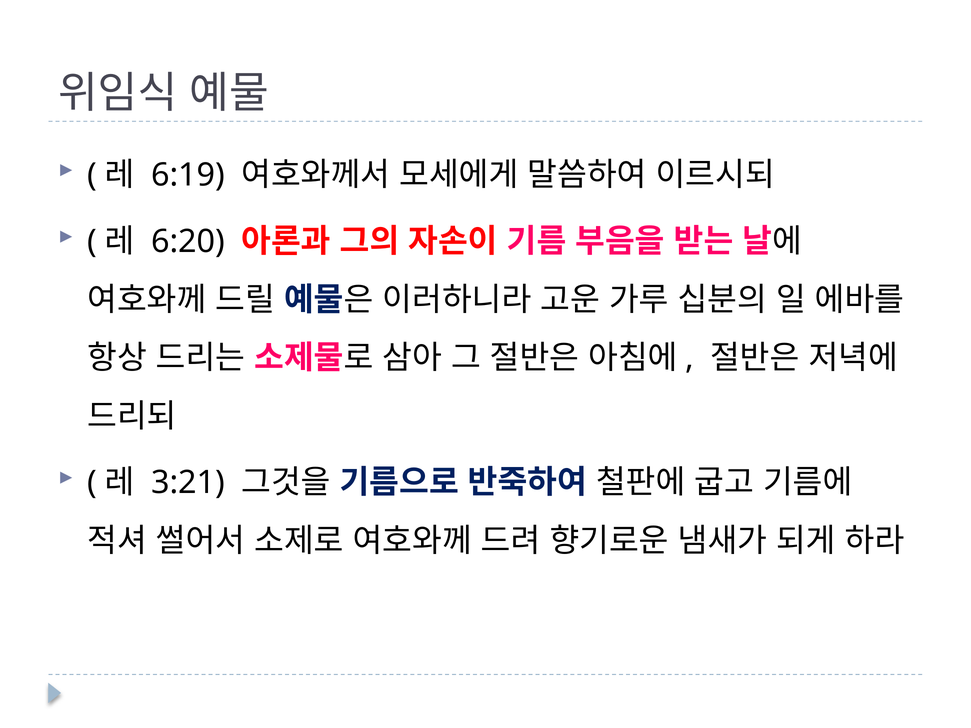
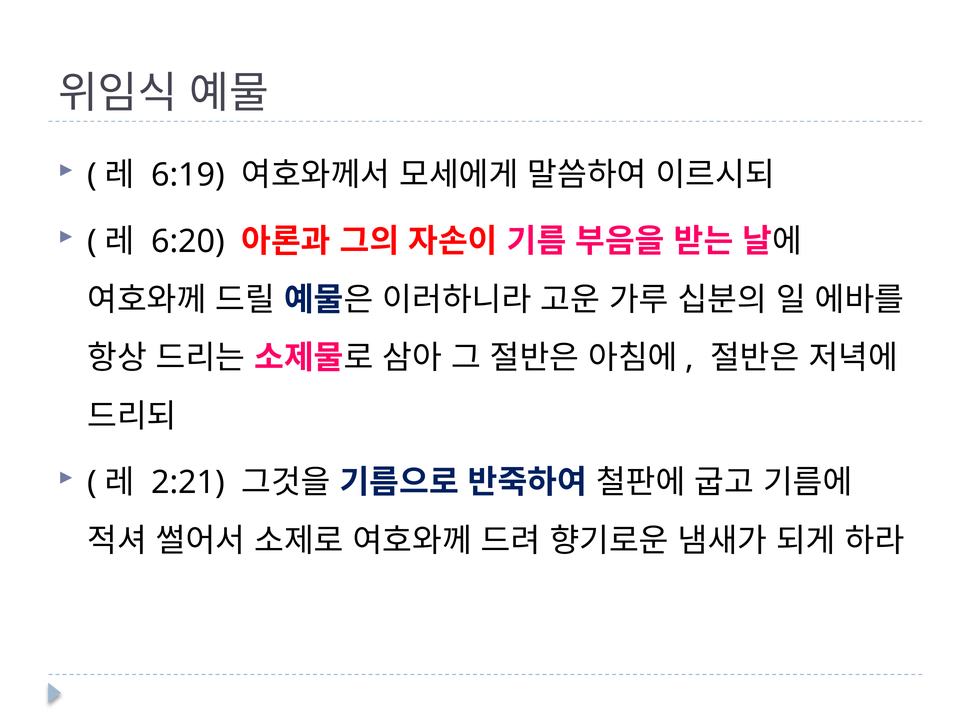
3:21: 3:21 -> 2:21
